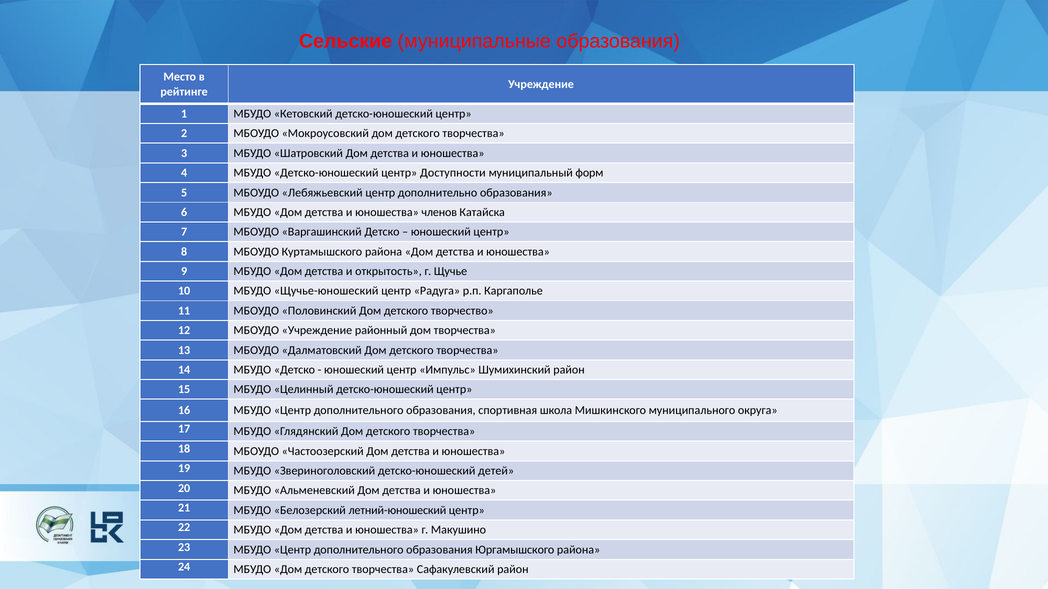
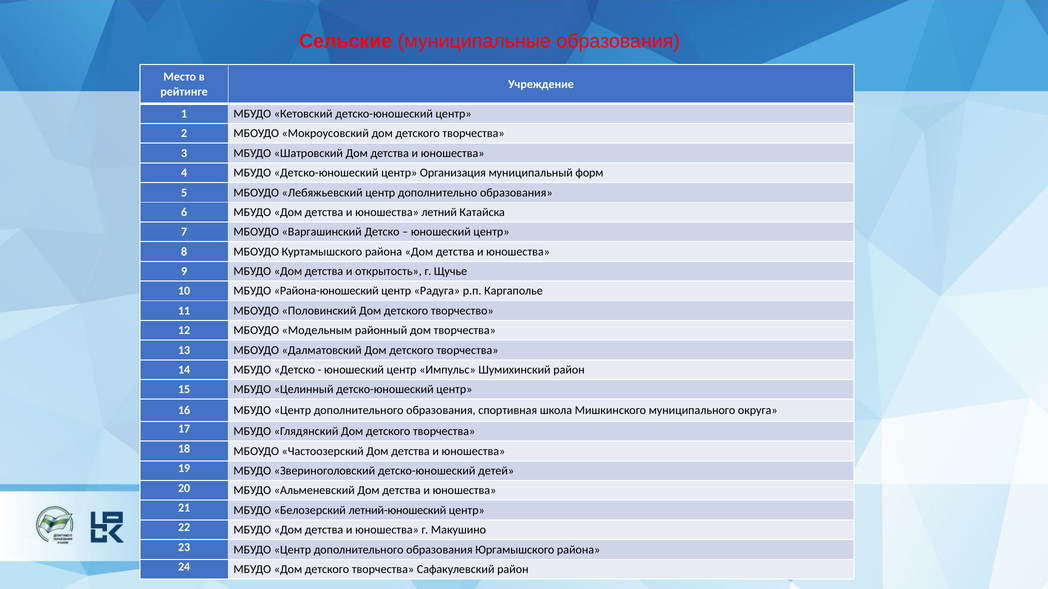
Доступности: Доступности -> Организация
членов: членов -> летний
Щучье-юношеский: Щучье-юношеский -> Района-юношеский
МБОУДО Учреждение: Учреждение -> Модельным
